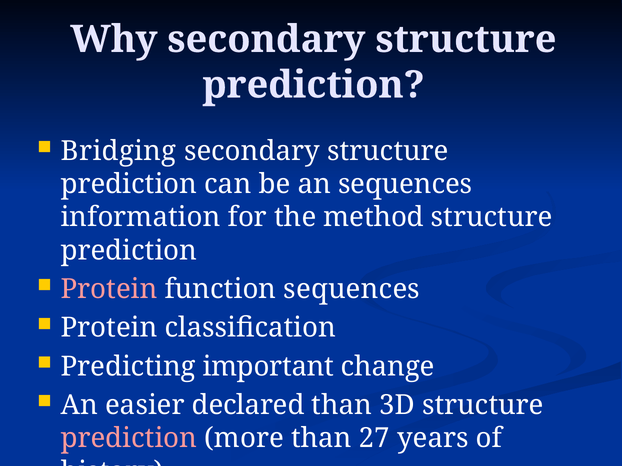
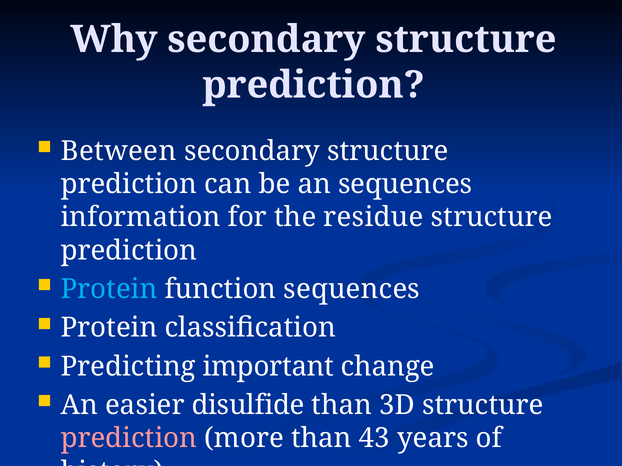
Bridging: Bridging -> Between
method: method -> residue
Protein at (109, 289) colour: pink -> light blue
declared: declared -> disulfide
27: 27 -> 43
